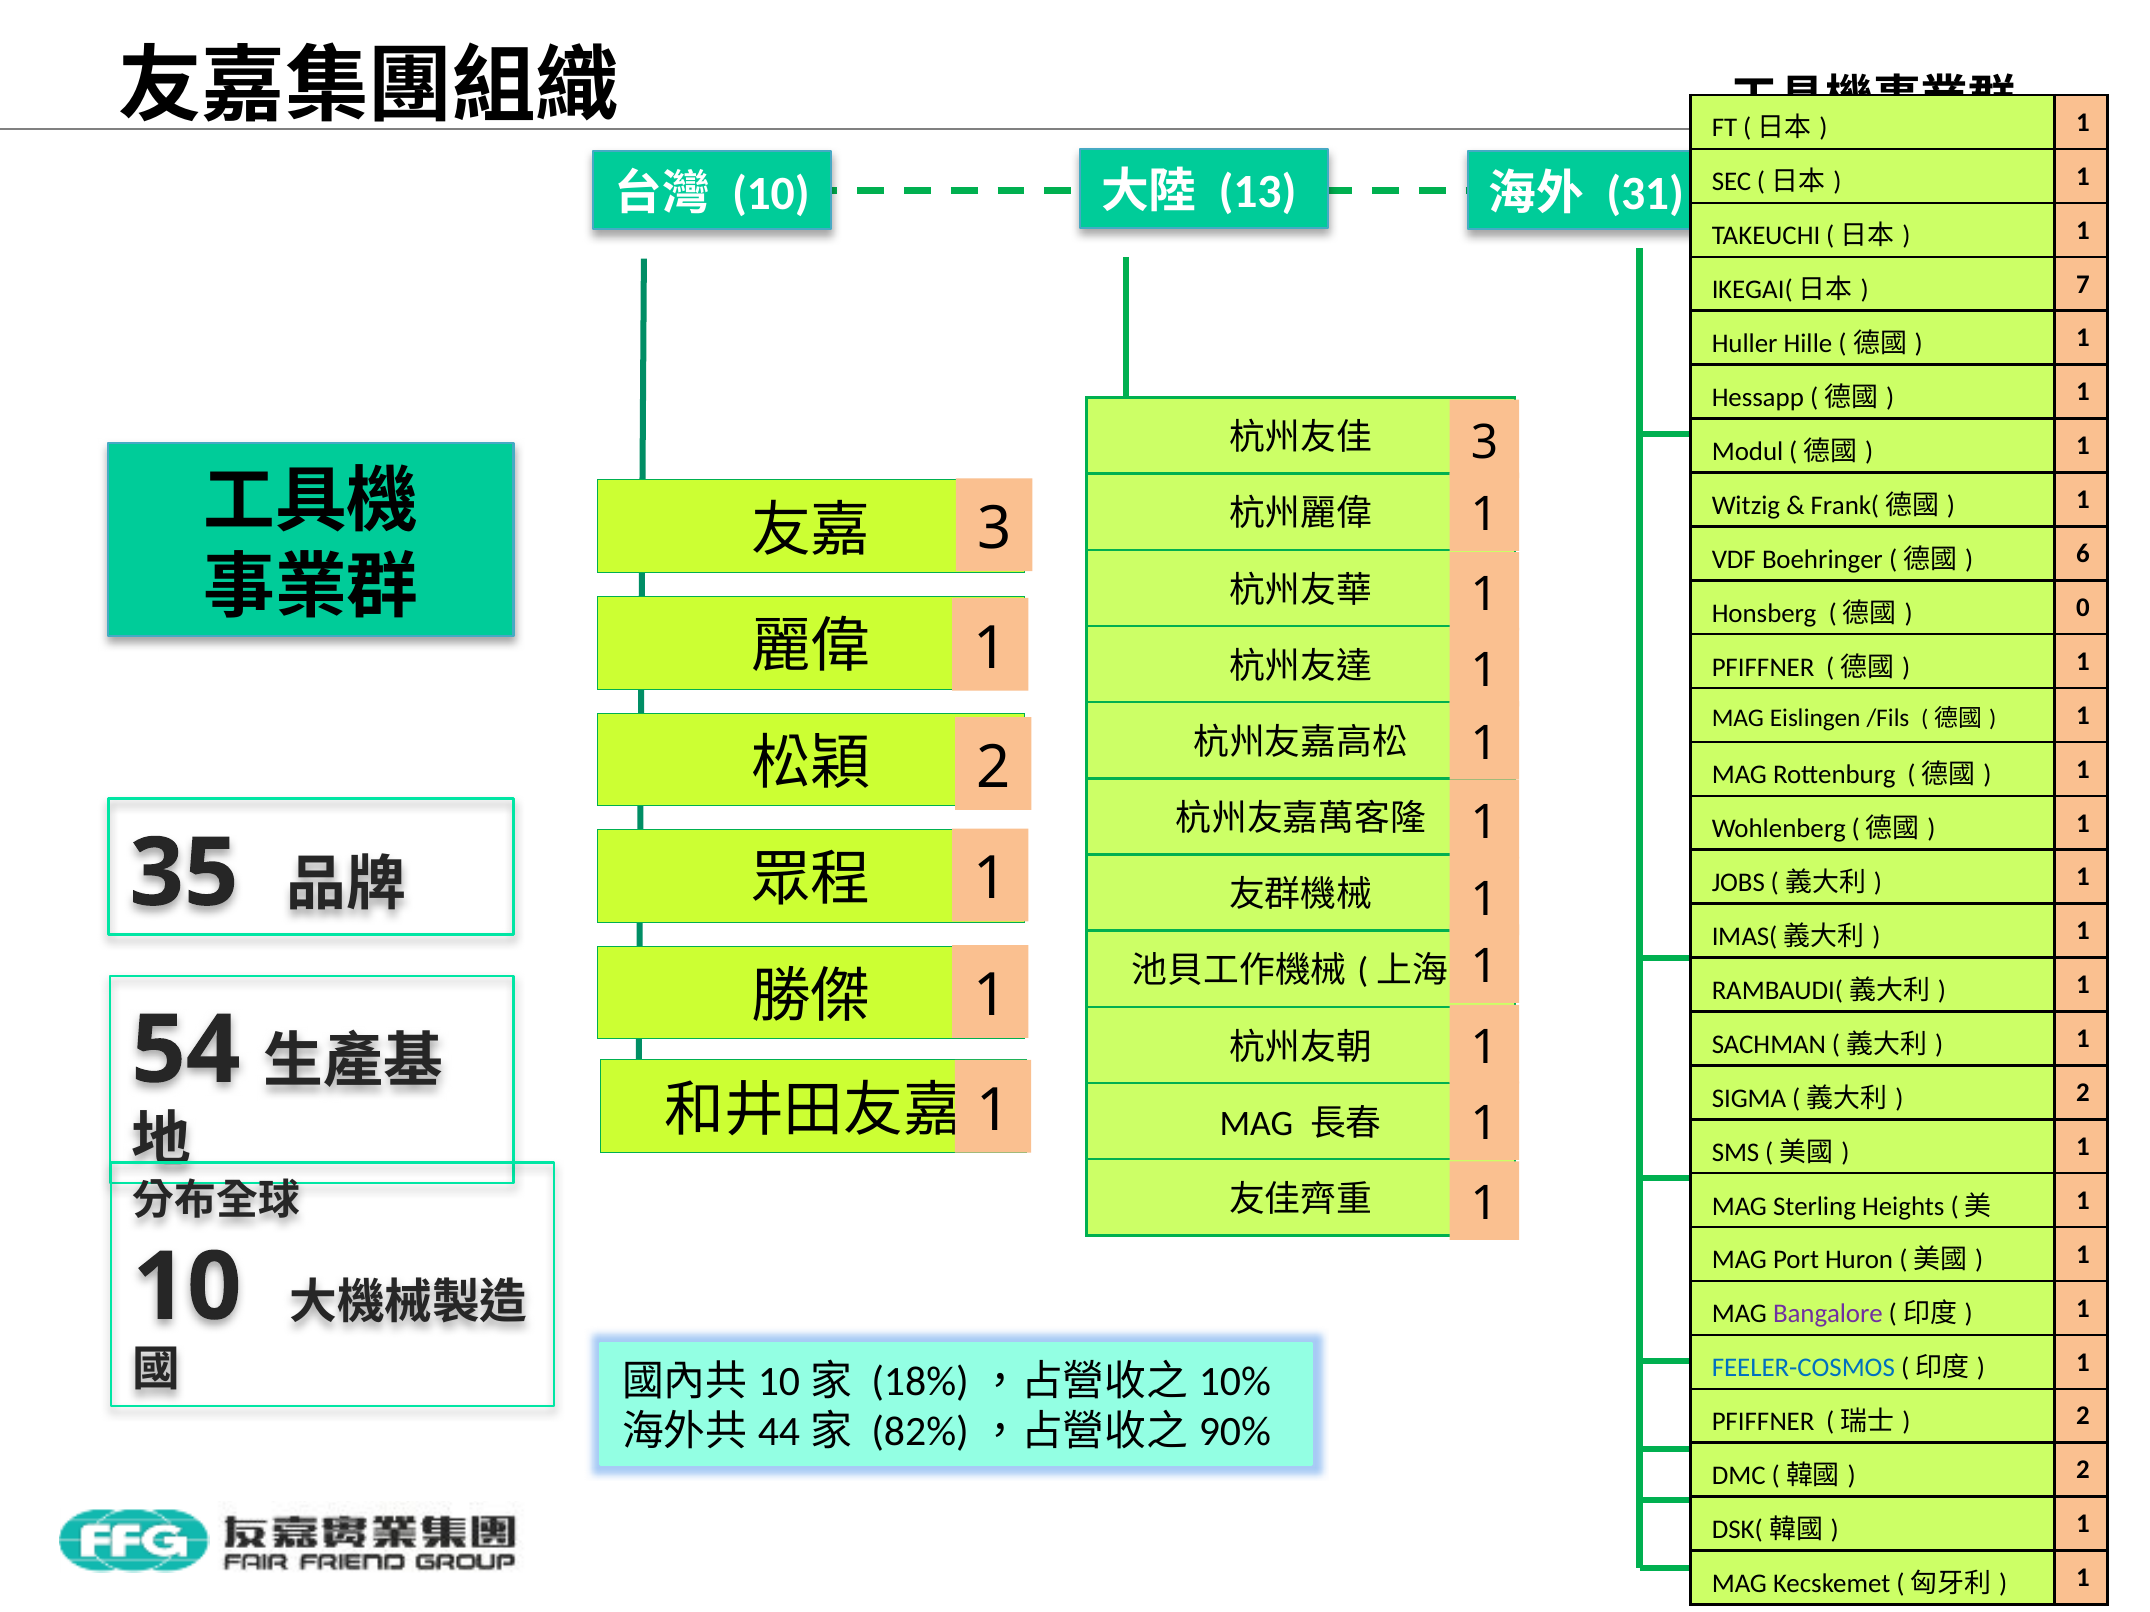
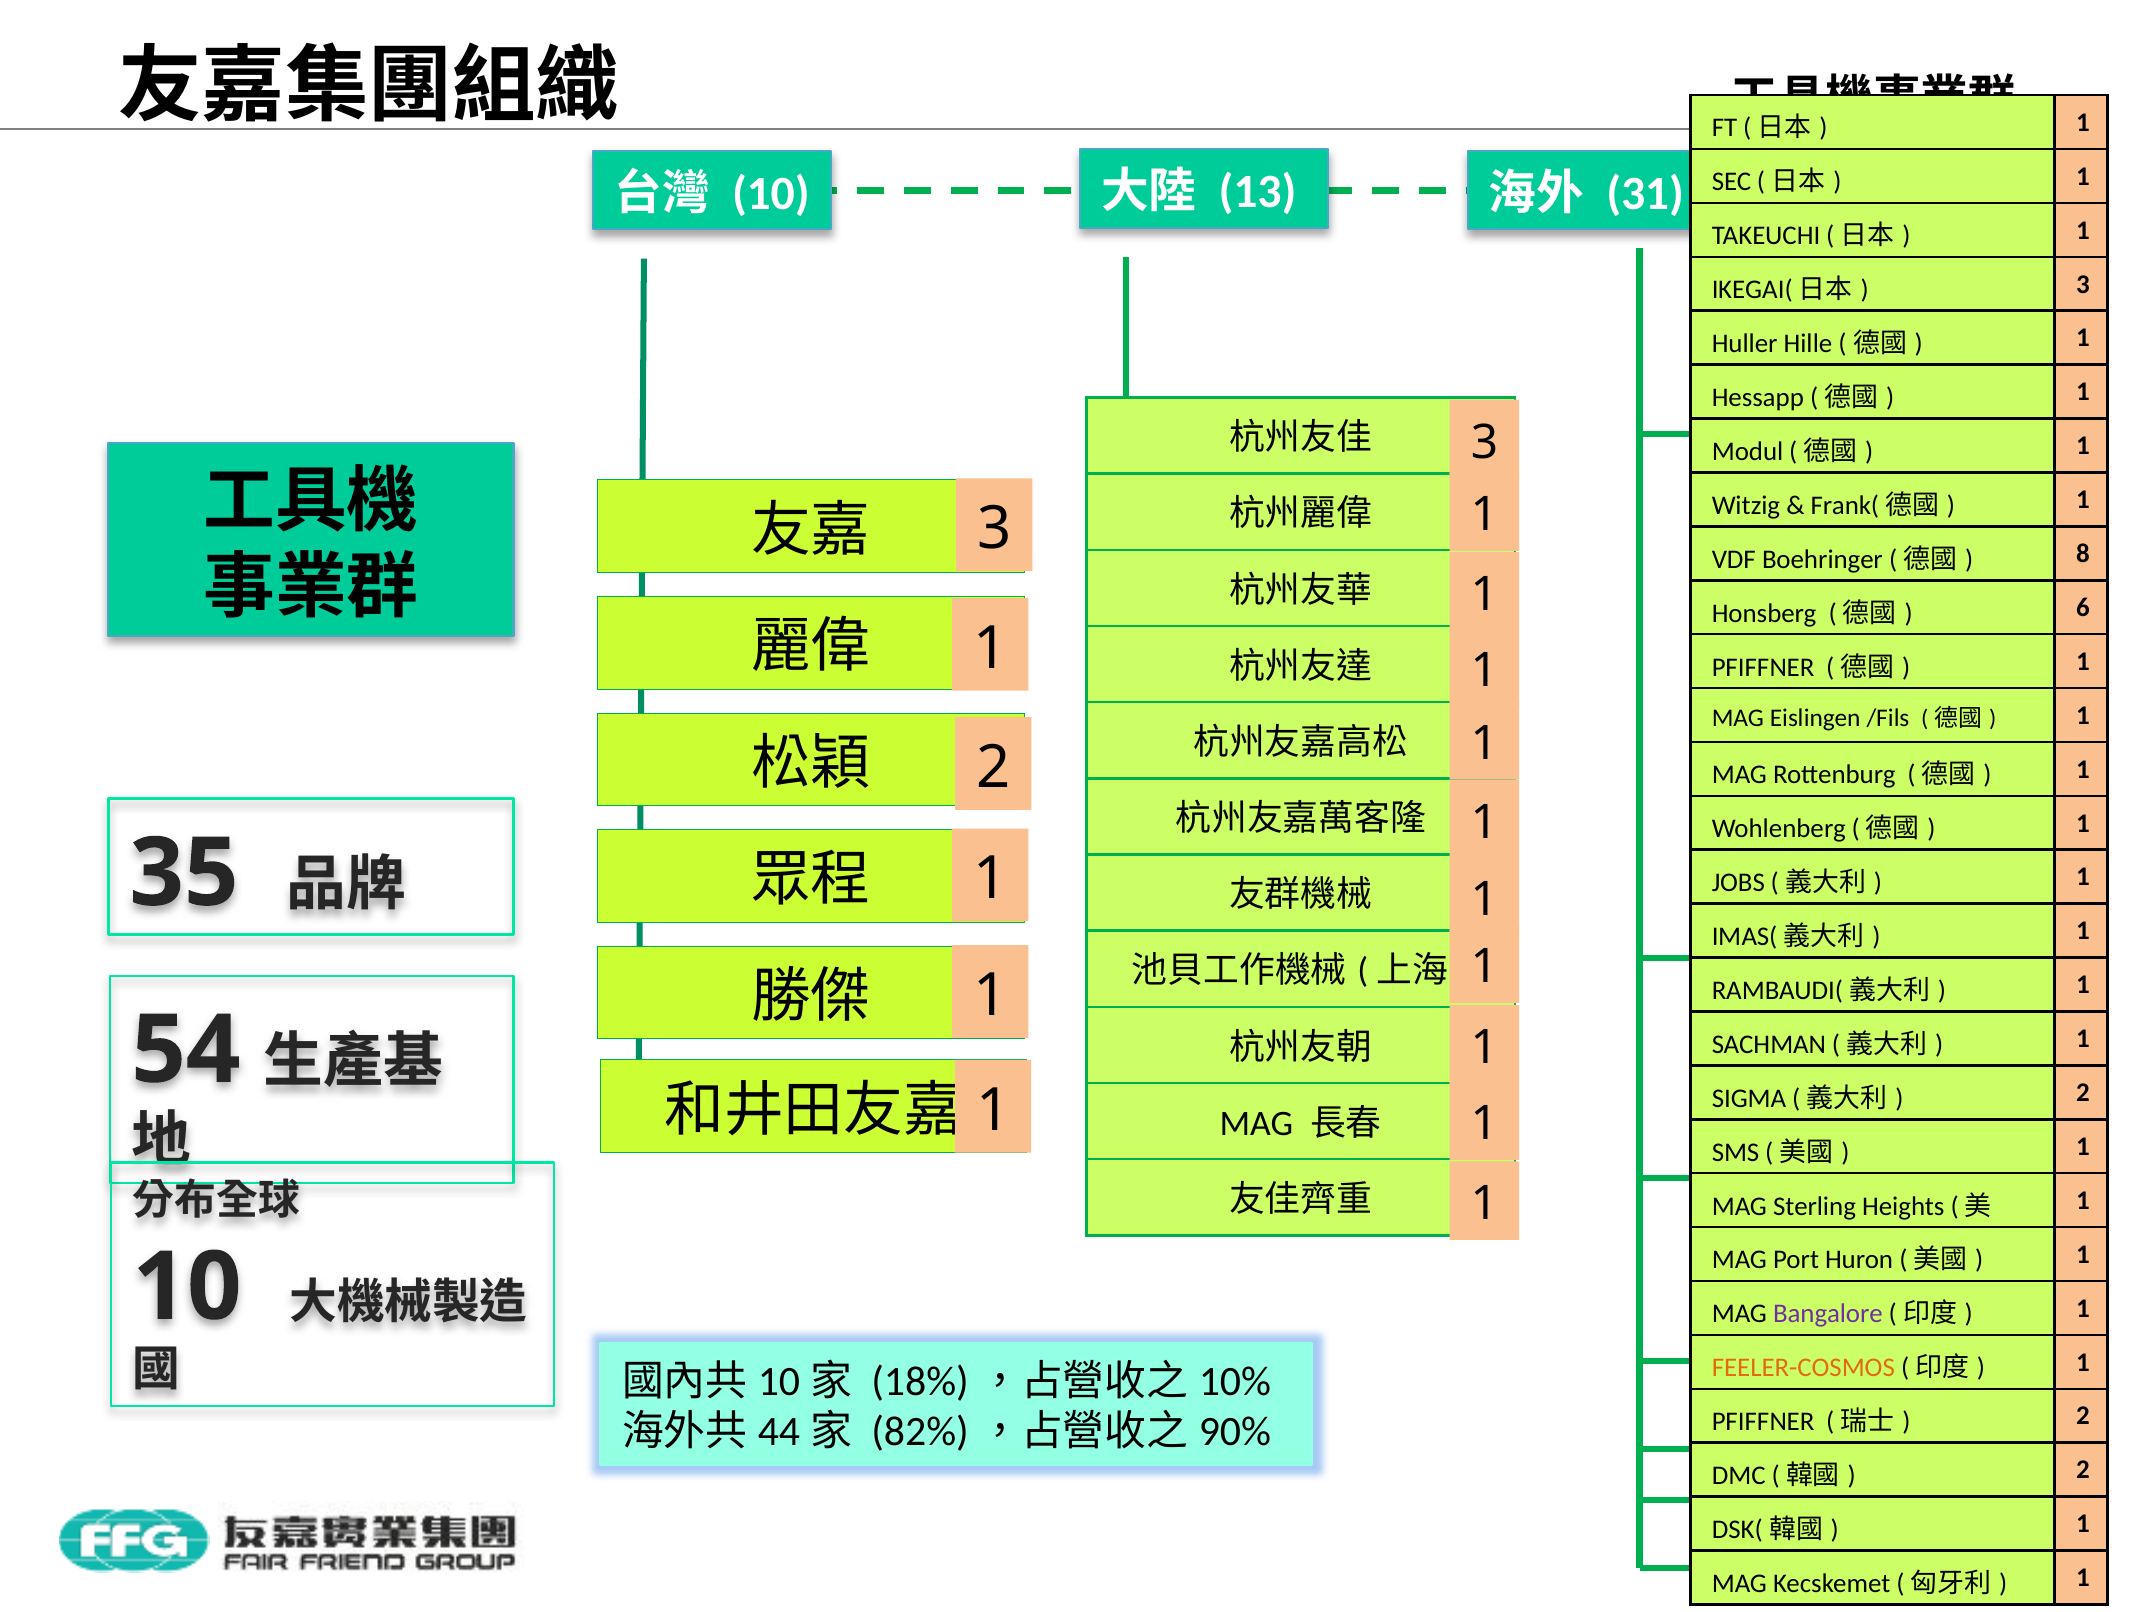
7 at (2083, 284): 7 -> 3
6: 6 -> 8
0: 0 -> 6
FEELER-COSMOS colour: blue -> orange
